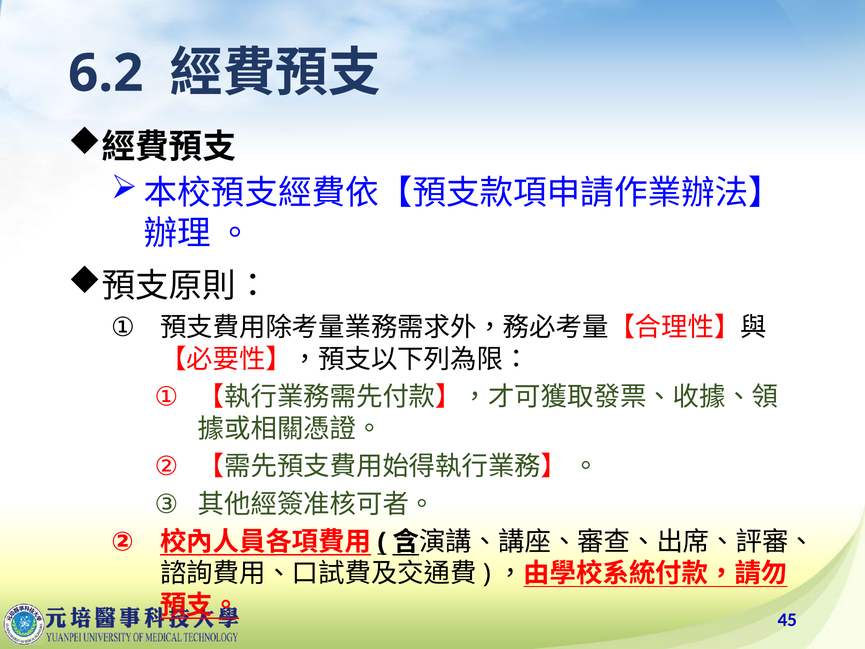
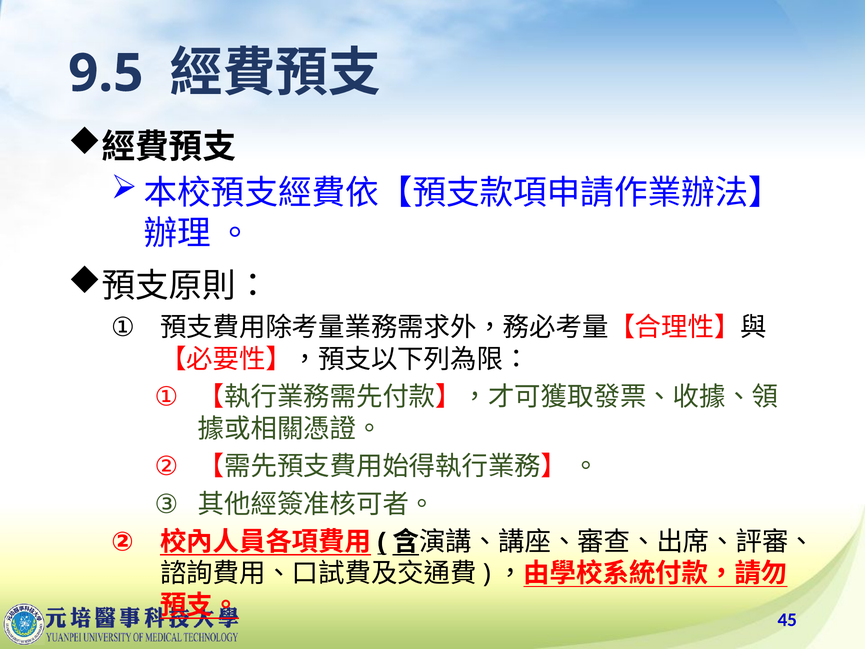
6.2: 6.2 -> 9.5
